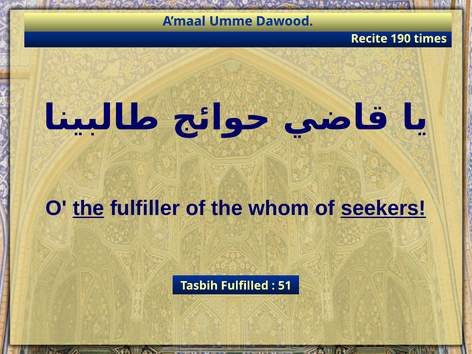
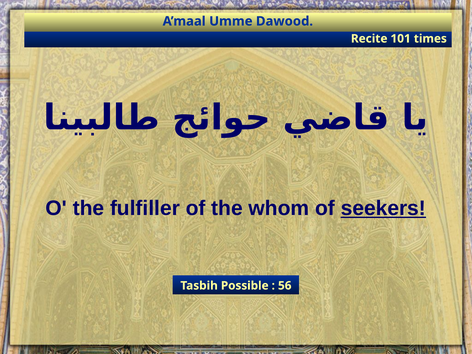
190: 190 -> 101
the at (88, 208) underline: present -> none
Fulfilled: Fulfilled -> Possible
51: 51 -> 56
